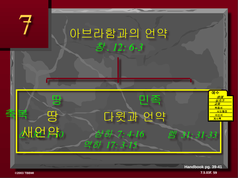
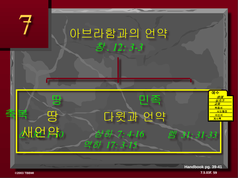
6-3: 6-3 -> 3-3
